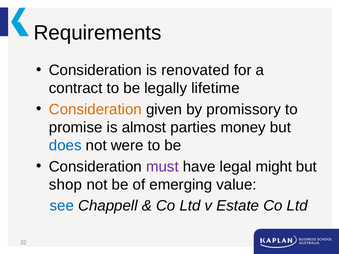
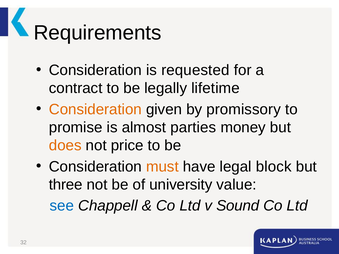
renovated: renovated -> requested
does colour: blue -> orange
were: were -> price
must colour: purple -> orange
might: might -> block
shop: shop -> three
emerging: emerging -> university
Estate: Estate -> Sound
